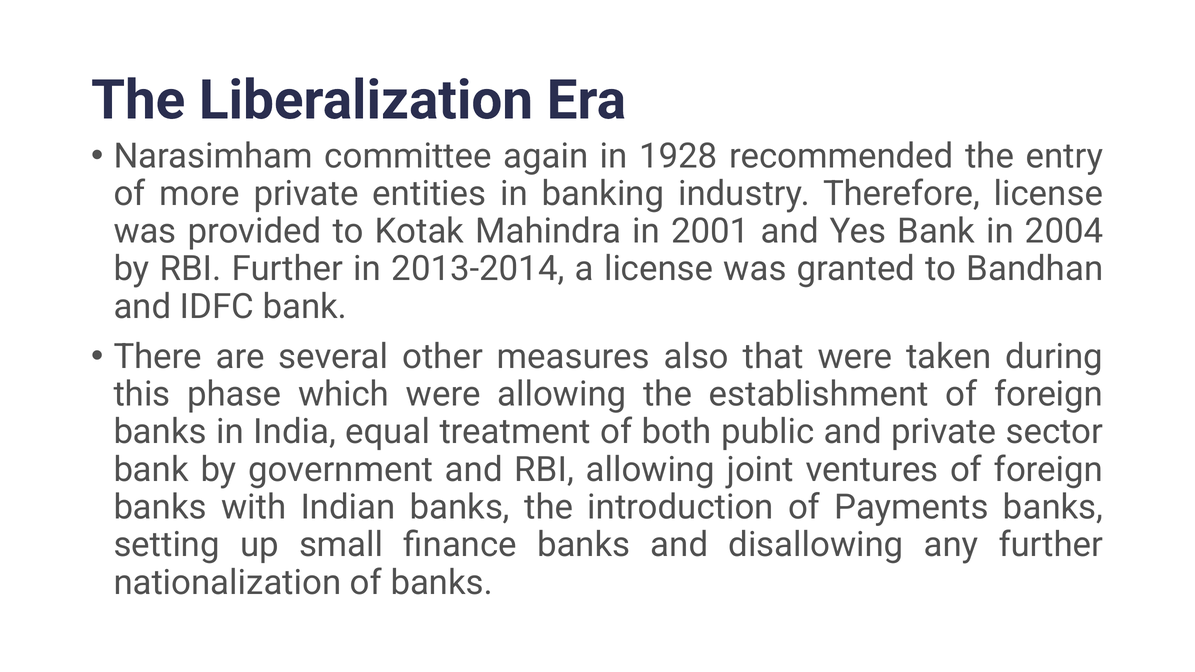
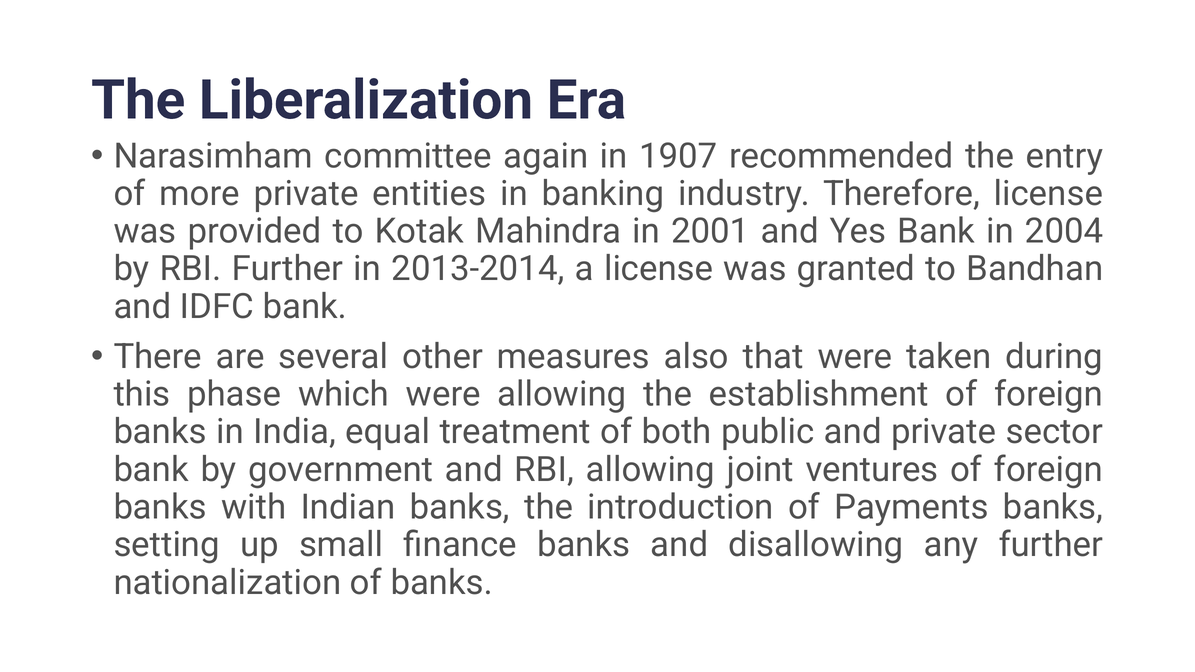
1928: 1928 -> 1907
